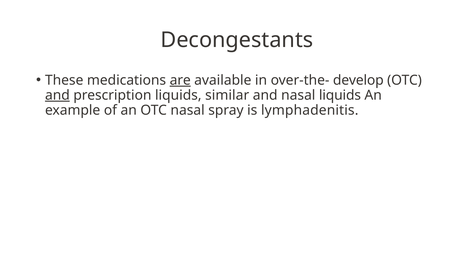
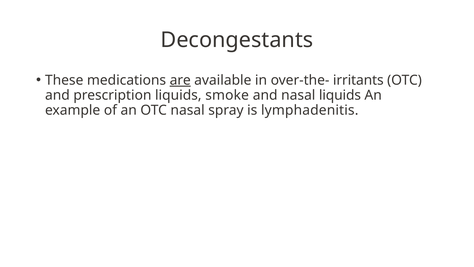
develop: develop -> irritants
and at (57, 95) underline: present -> none
similar: similar -> smoke
